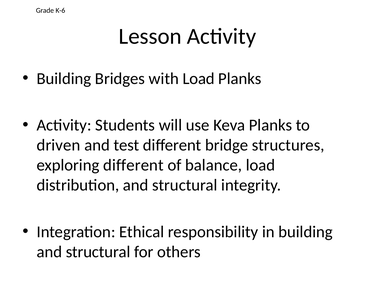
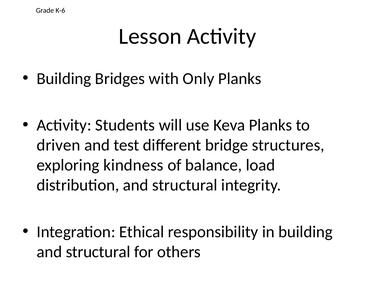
with Load: Load -> Only
exploring different: different -> kindness
